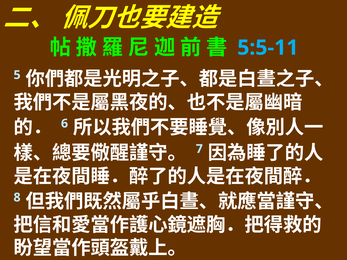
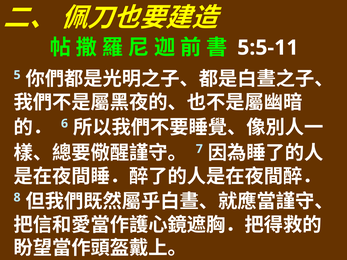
5:5-11 colour: light blue -> white
